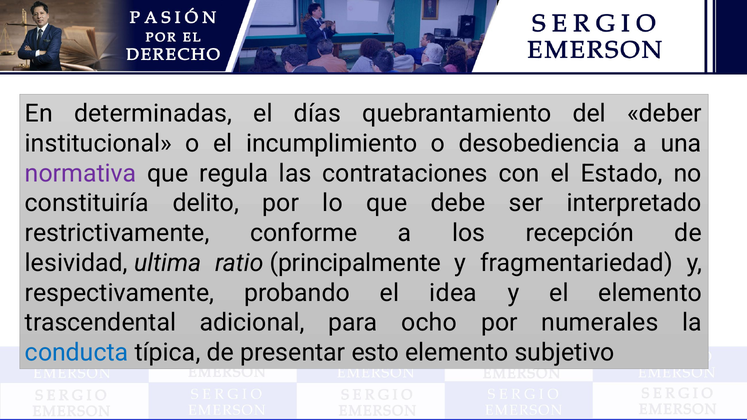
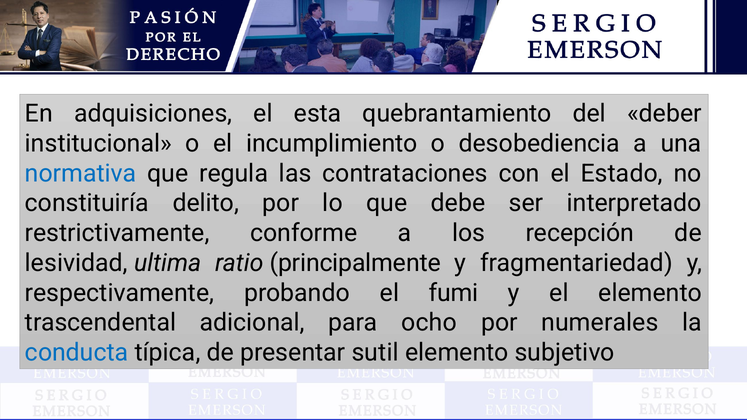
determinadas: determinadas -> adquisiciones
días: días -> esta
normativa colour: purple -> blue
idea: idea -> fumi
esto: esto -> sutil
